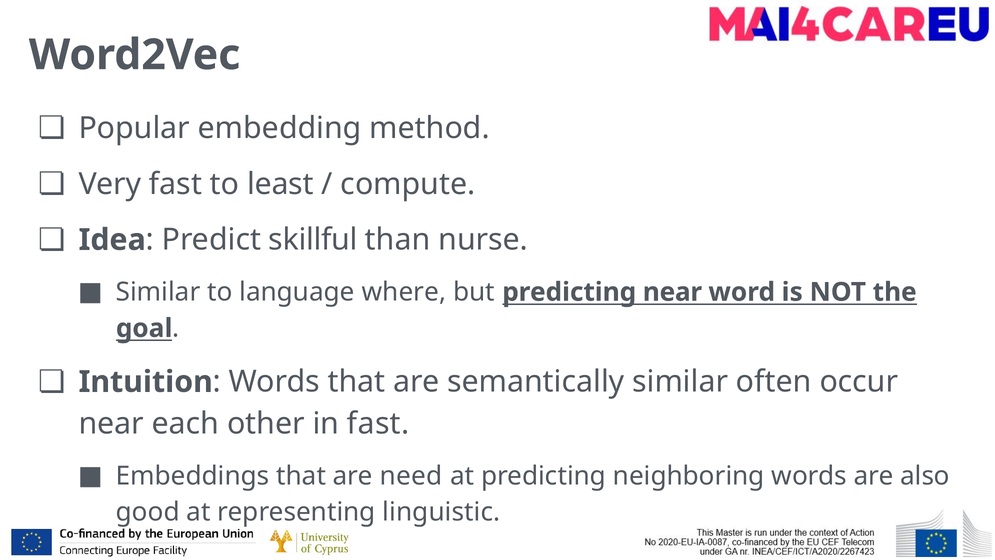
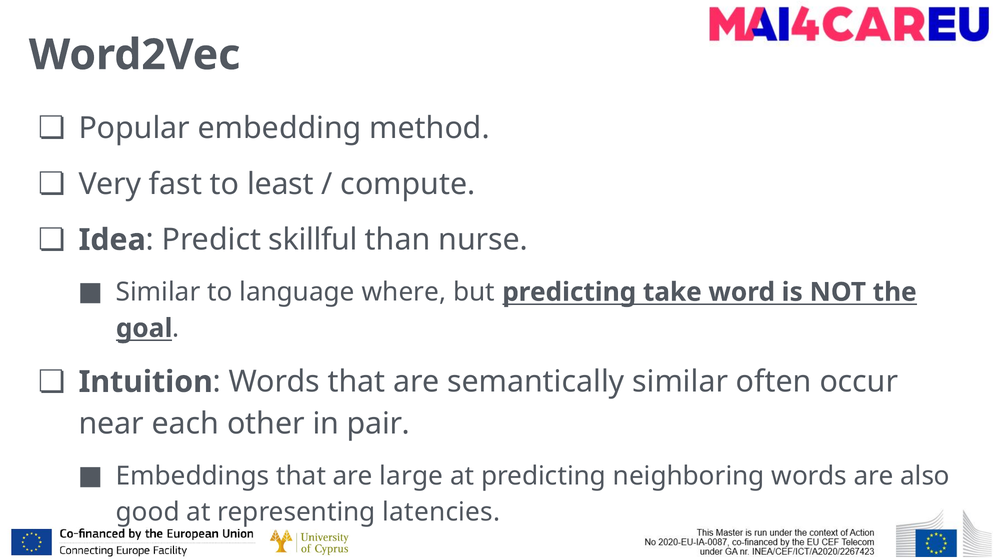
predicting near: near -> take
in fast: fast -> pair
need: need -> large
linguistic: linguistic -> latencies
